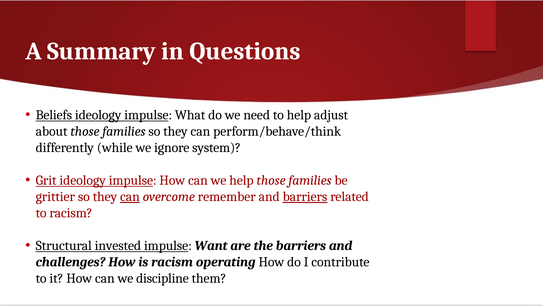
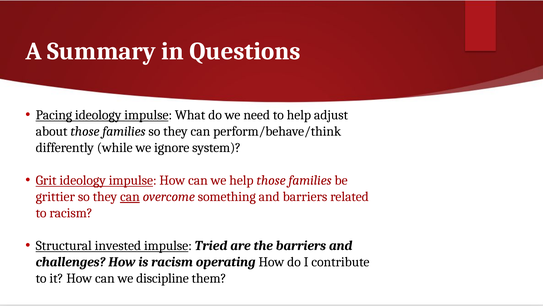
Beliefs: Beliefs -> Pacing
remember: remember -> something
barriers at (305, 196) underline: present -> none
Want: Want -> Tried
